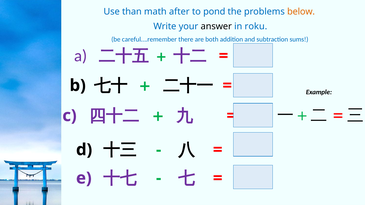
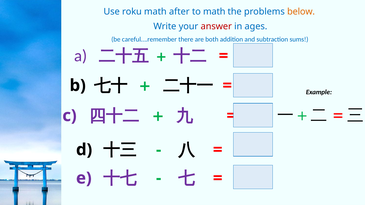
than: than -> roku
to pond: pond -> math
answer colour: black -> red
roku: roku -> ages
